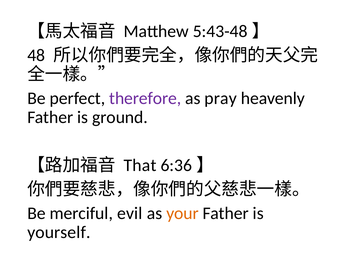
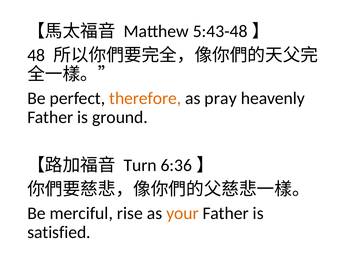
therefore colour: purple -> orange
That: That -> Turn
evil: evil -> rise
yourself: yourself -> satisfied
